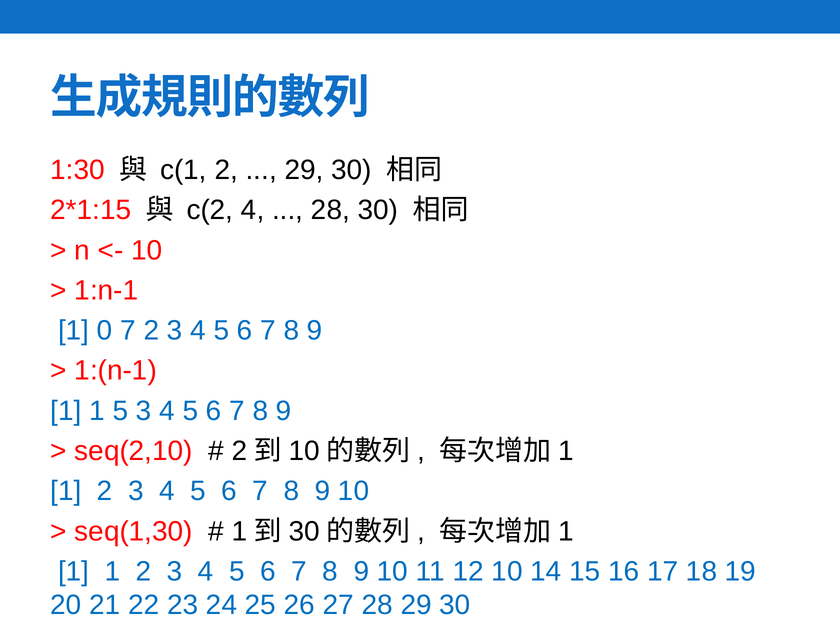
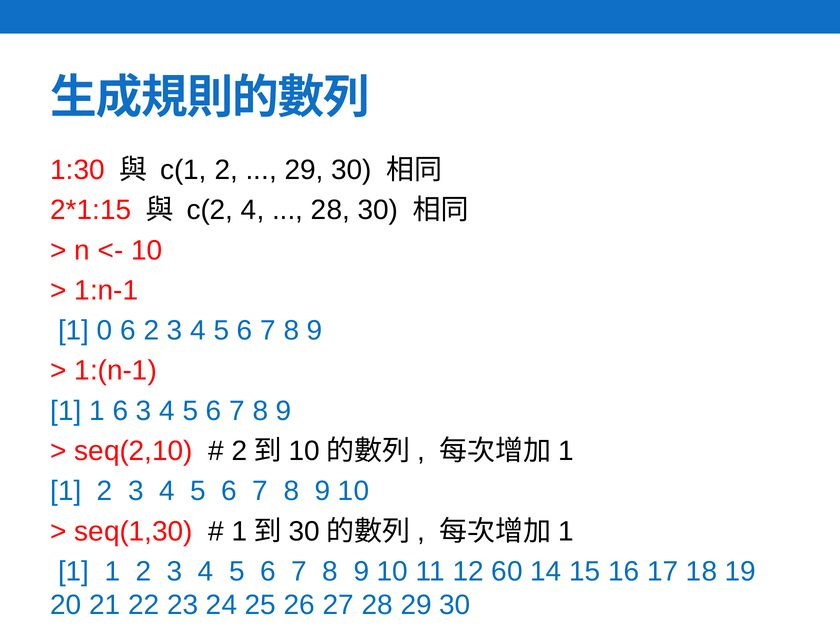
0 7: 7 -> 6
1 5: 5 -> 6
12 10: 10 -> 60
